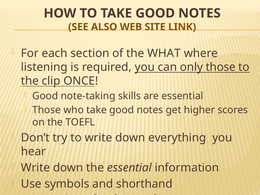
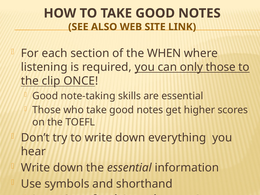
WHAT: WHAT -> WHEN
